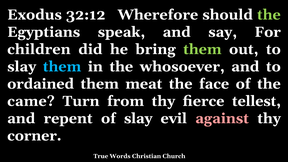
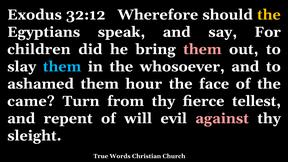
the at (269, 15) colour: light green -> yellow
them at (202, 49) colour: light green -> pink
ordained: ordained -> ashamed
meat: meat -> hour
of slay: slay -> will
corner: corner -> sleight
